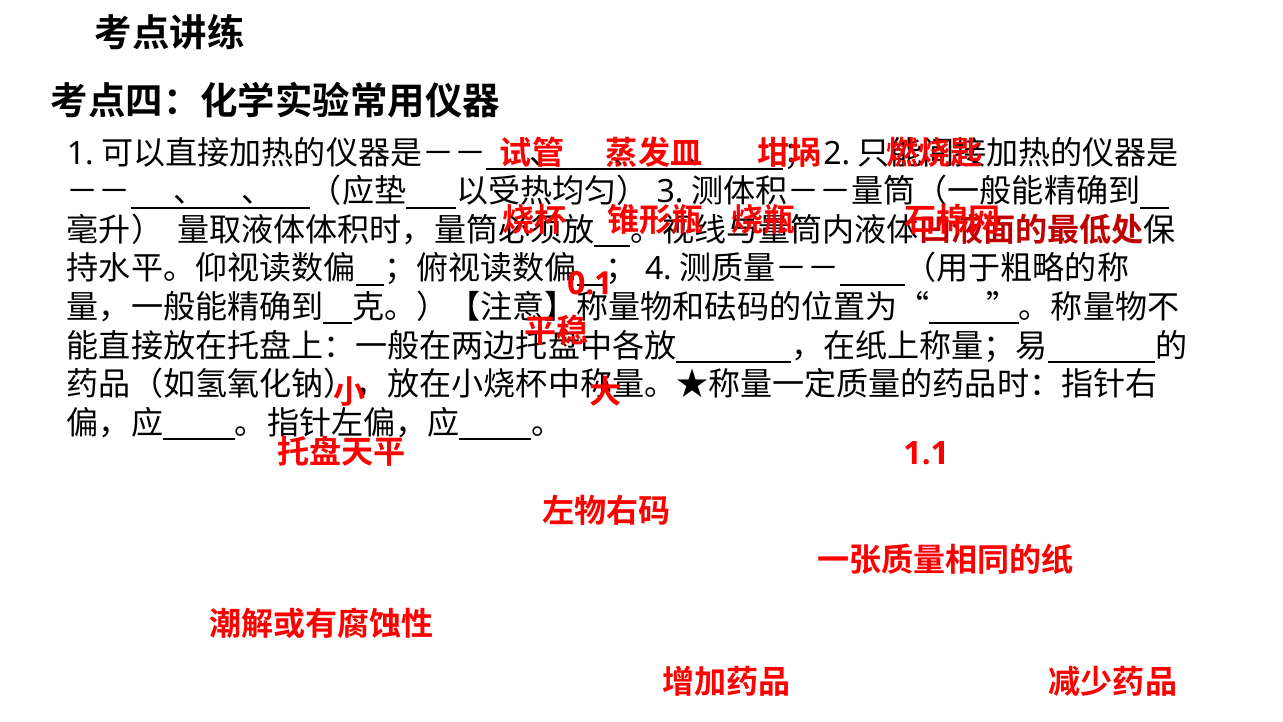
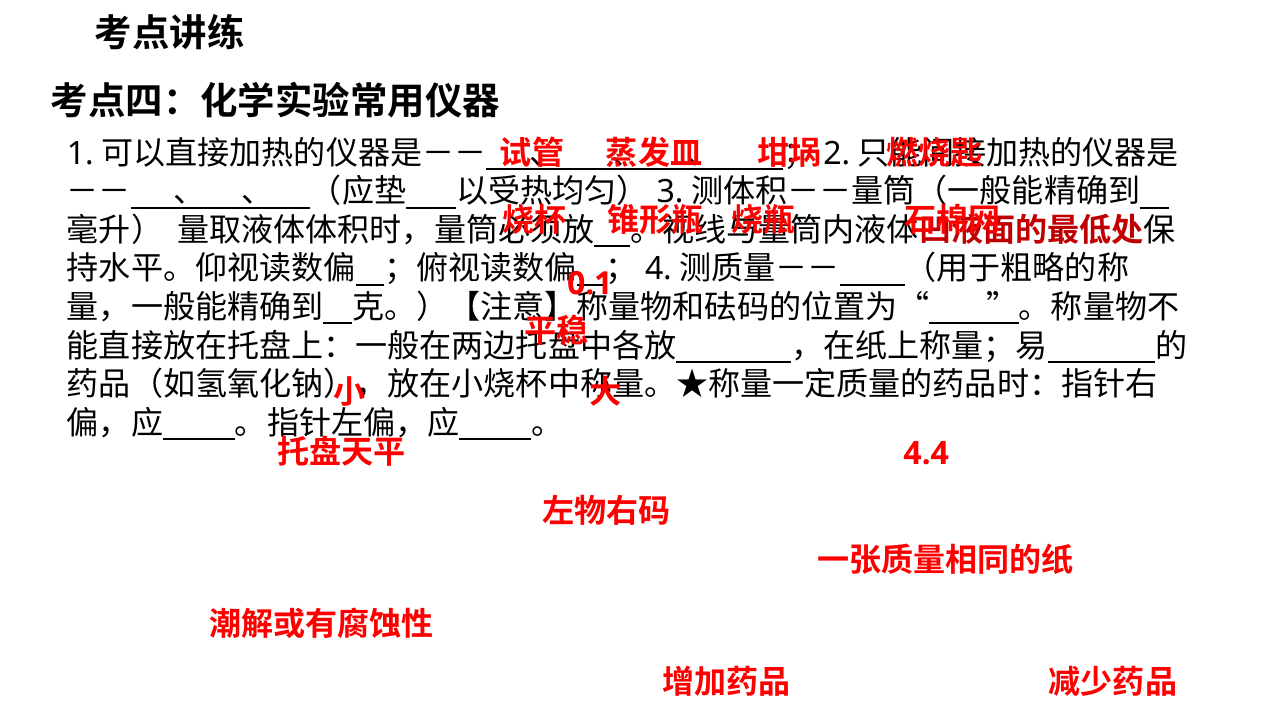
1.1: 1.1 -> 4.4
